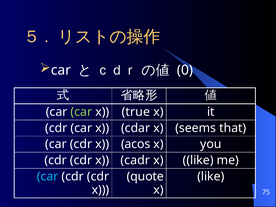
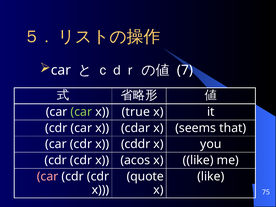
0: 0 -> 7
acos: acos -> cddr
cadr: cadr -> acos
car at (48, 176) colour: light blue -> pink
